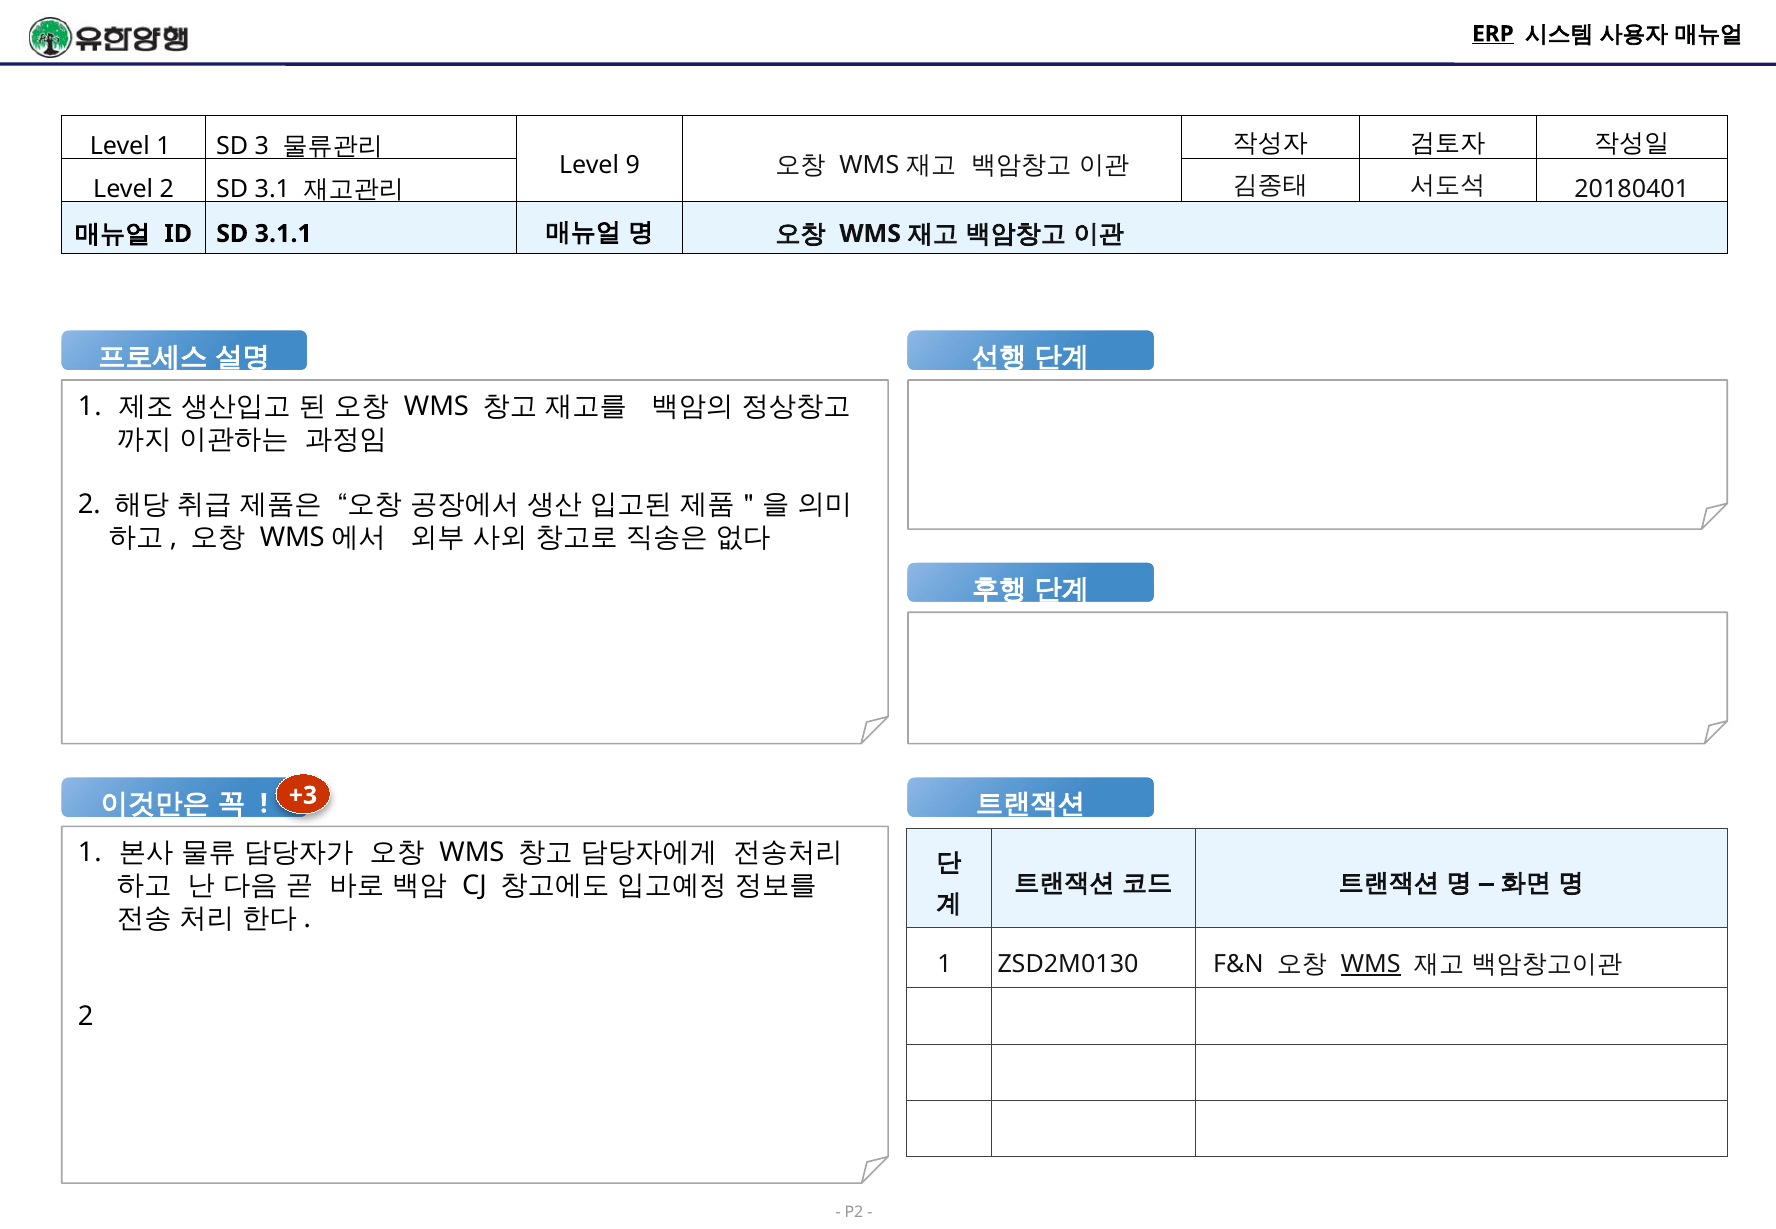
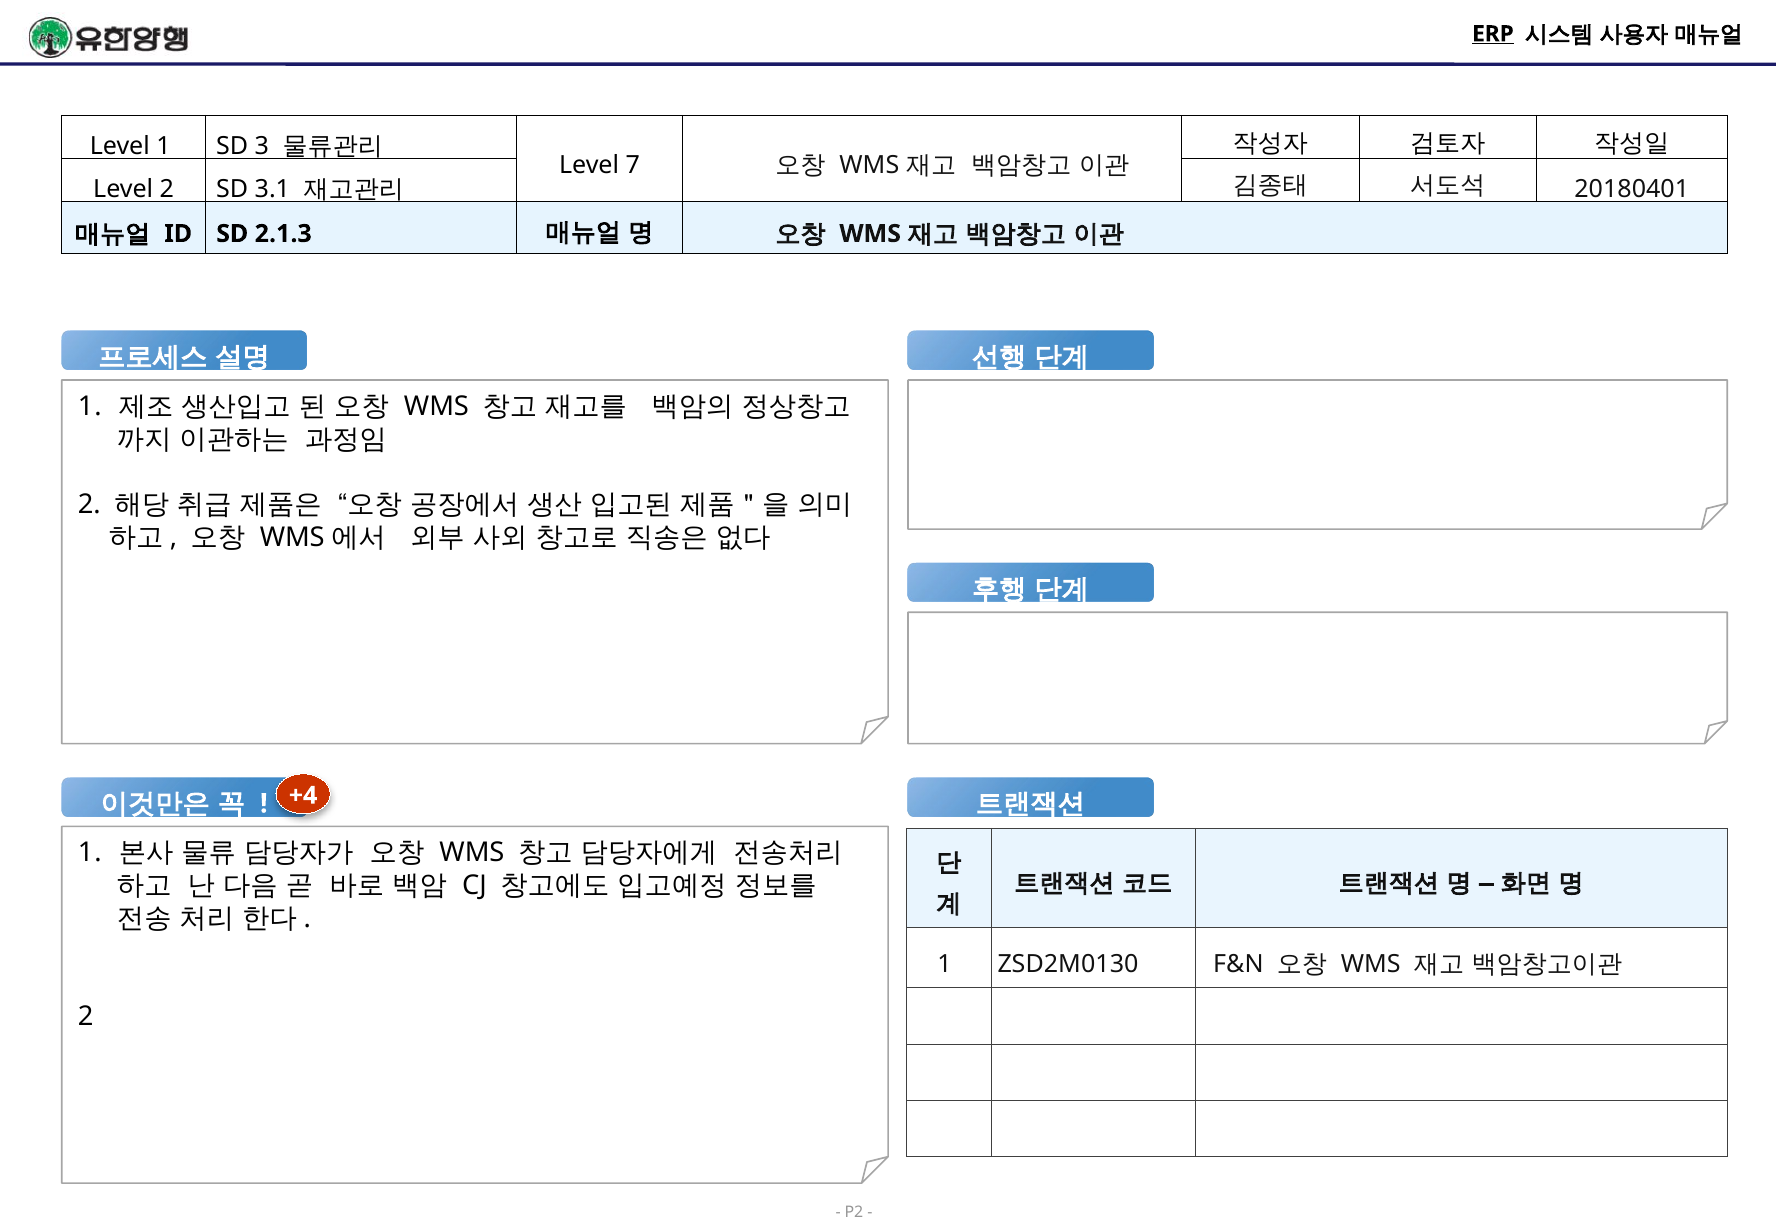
9: 9 -> 7
3.1.1: 3.1.1 -> 2.1.3
+3: +3 -> +4
WMS at (1371, 965) underline: present -> none
